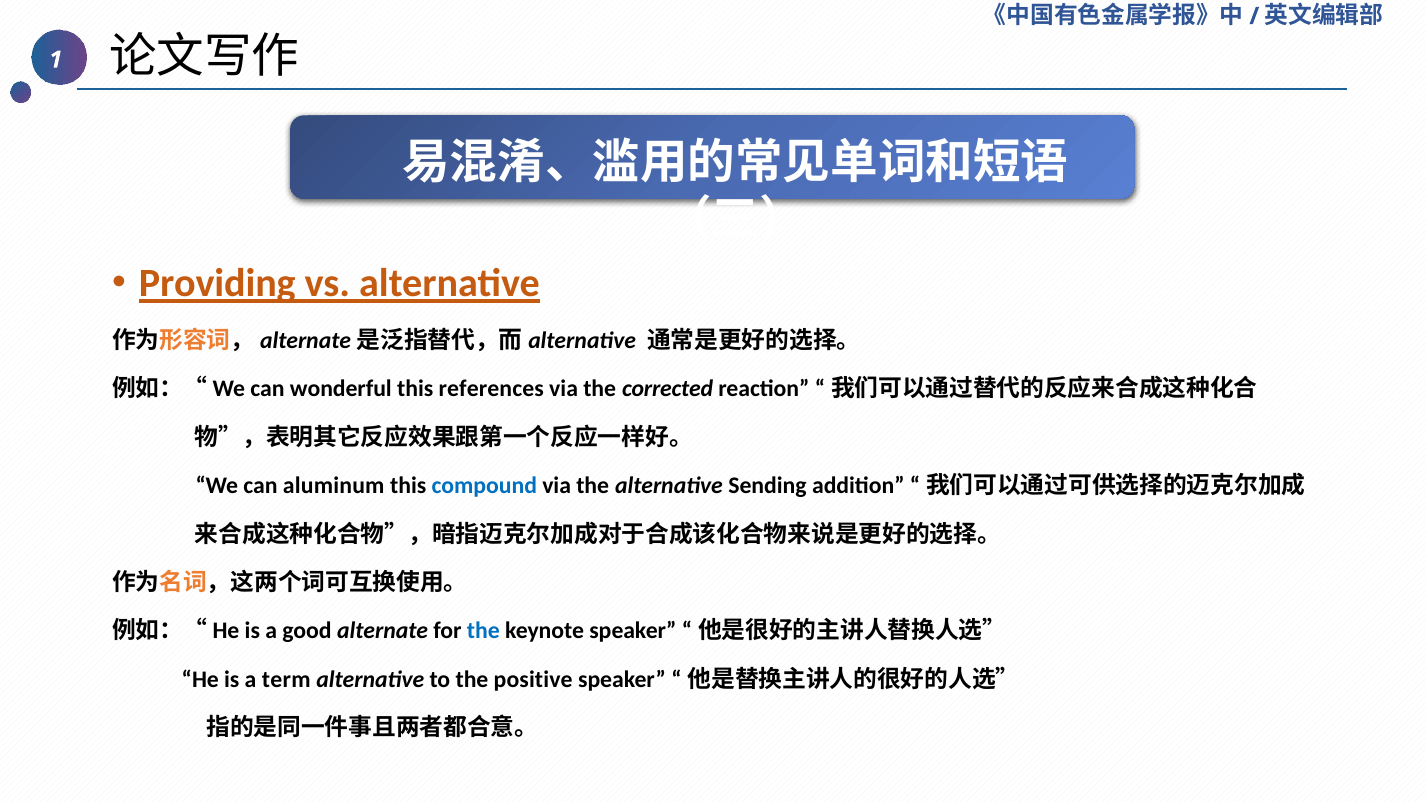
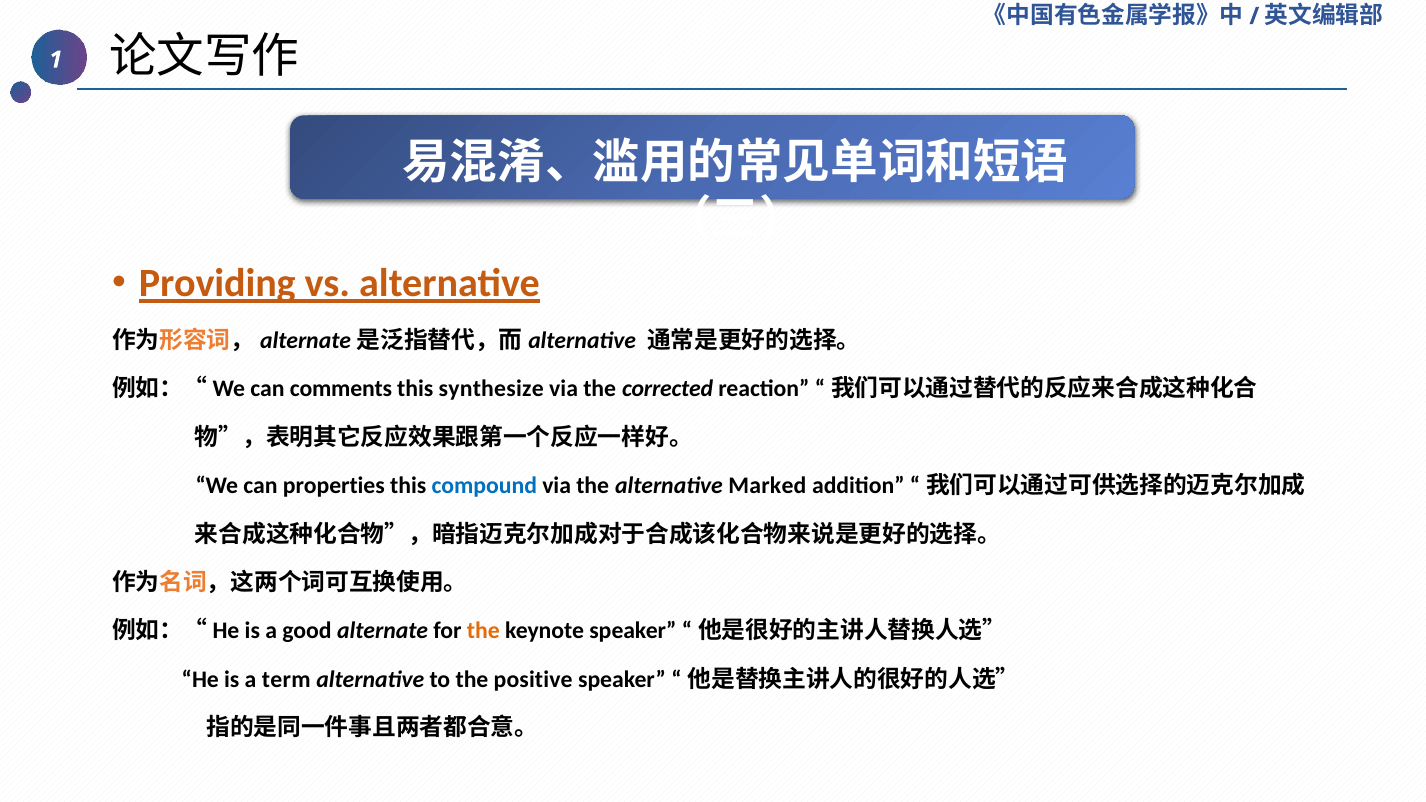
wonderful: wonderful -> comments
references: references -> synthesize
aluminum: aluminum -> properties
Sending: Sending -> Marked
the at (483, 631) colour: blue -> orange
